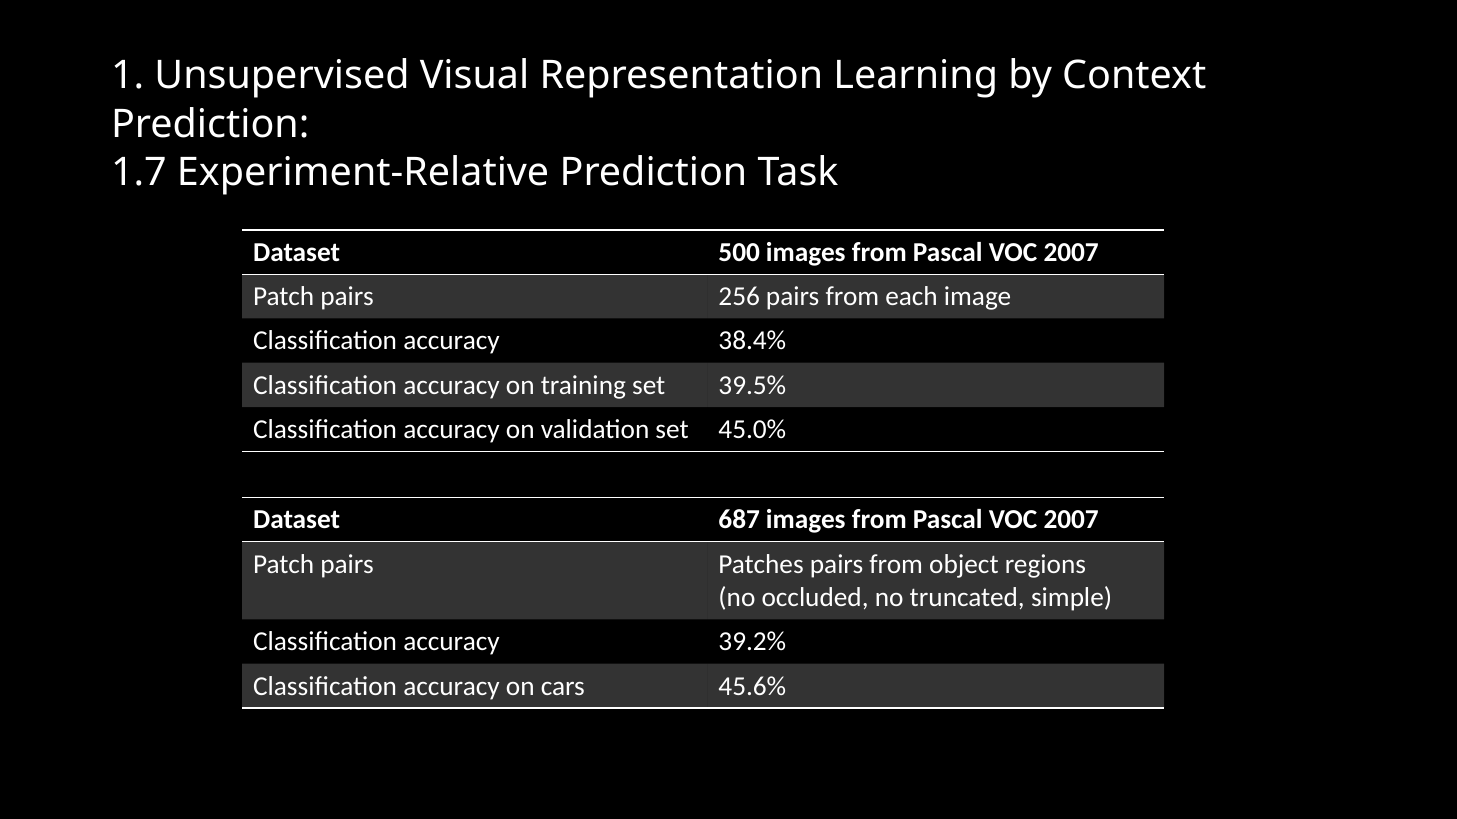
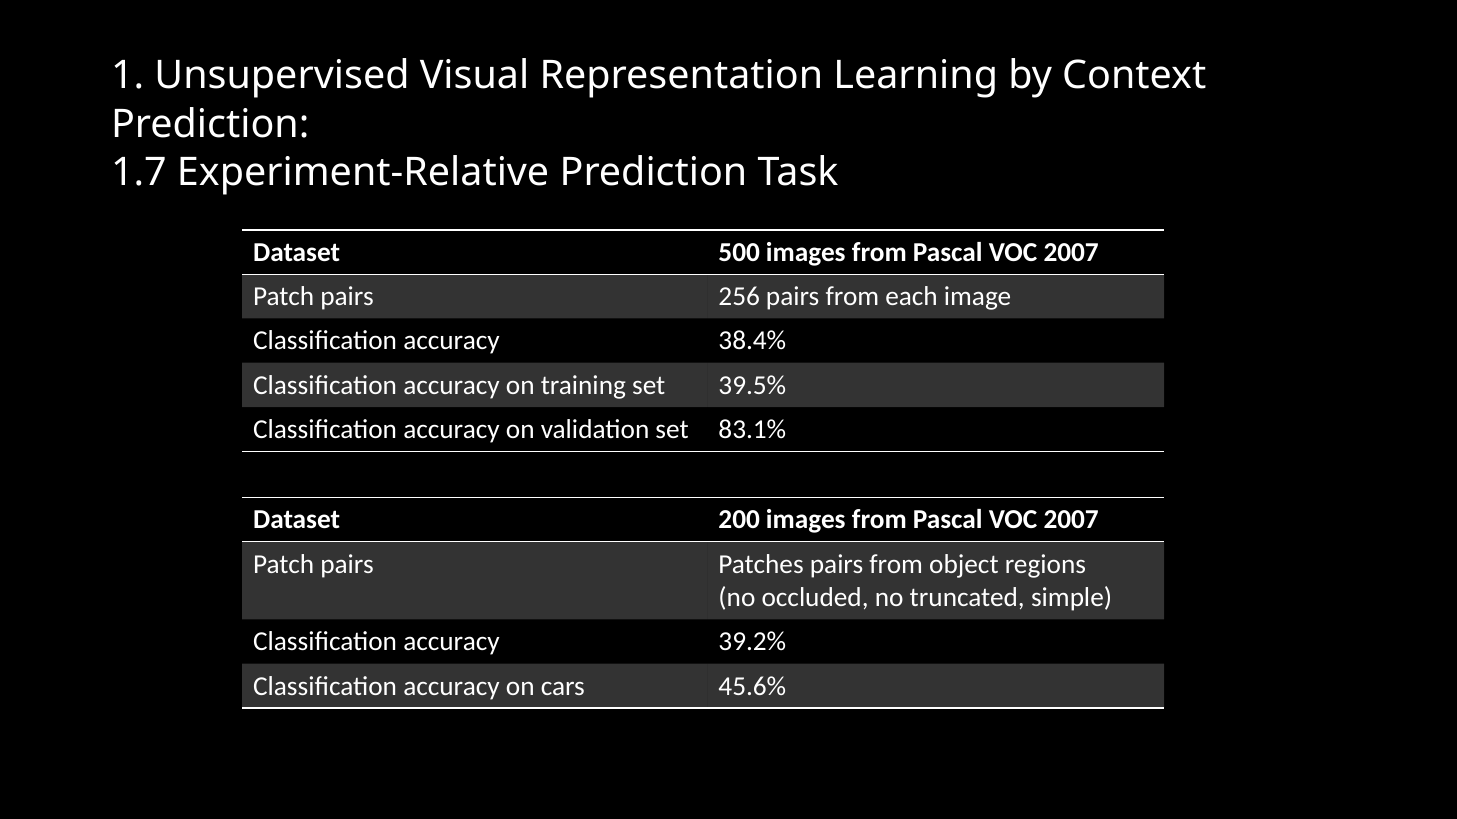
45.0%: 45.0% -> 83.1%
687: 687 -> 200
